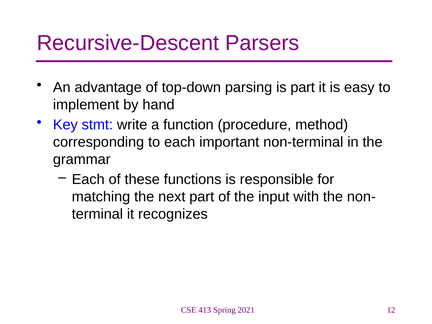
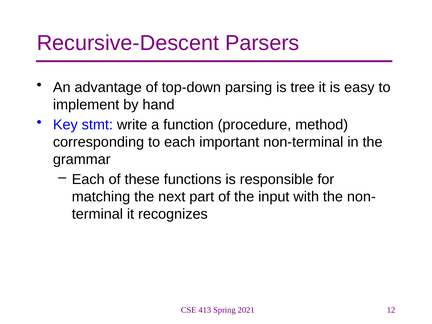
is part: part -> tree
